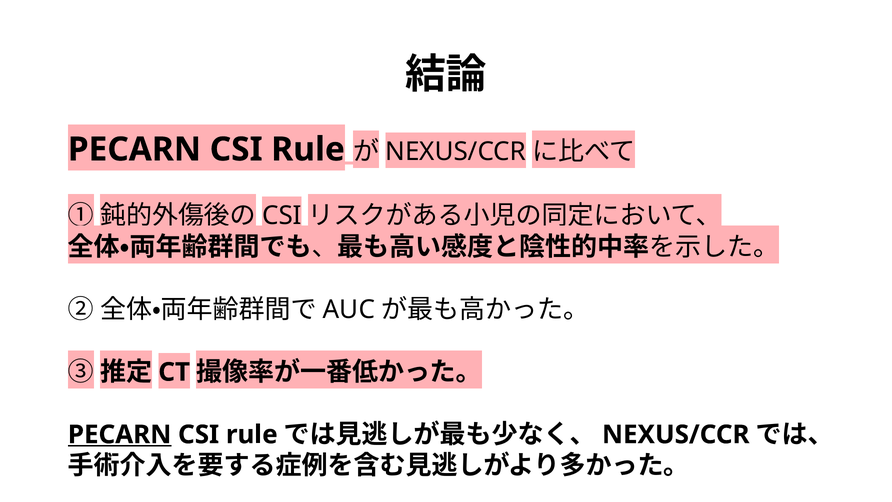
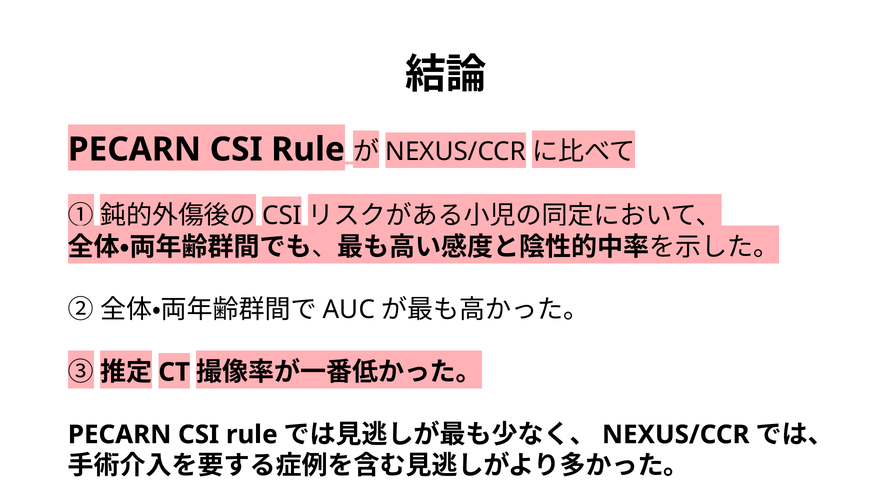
PECARN at (120, 434) underline: present -> none
